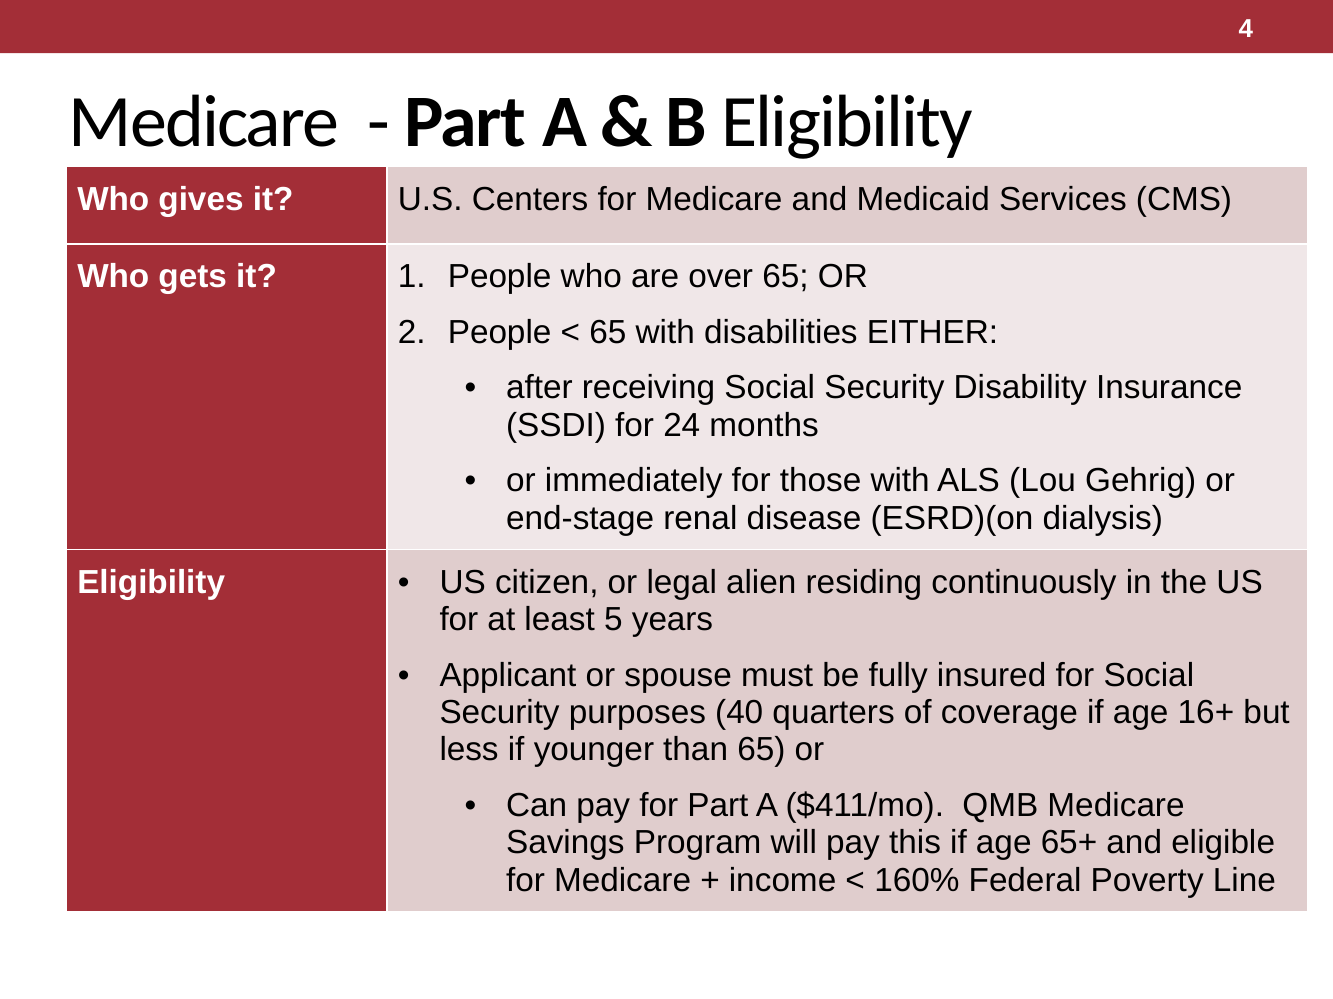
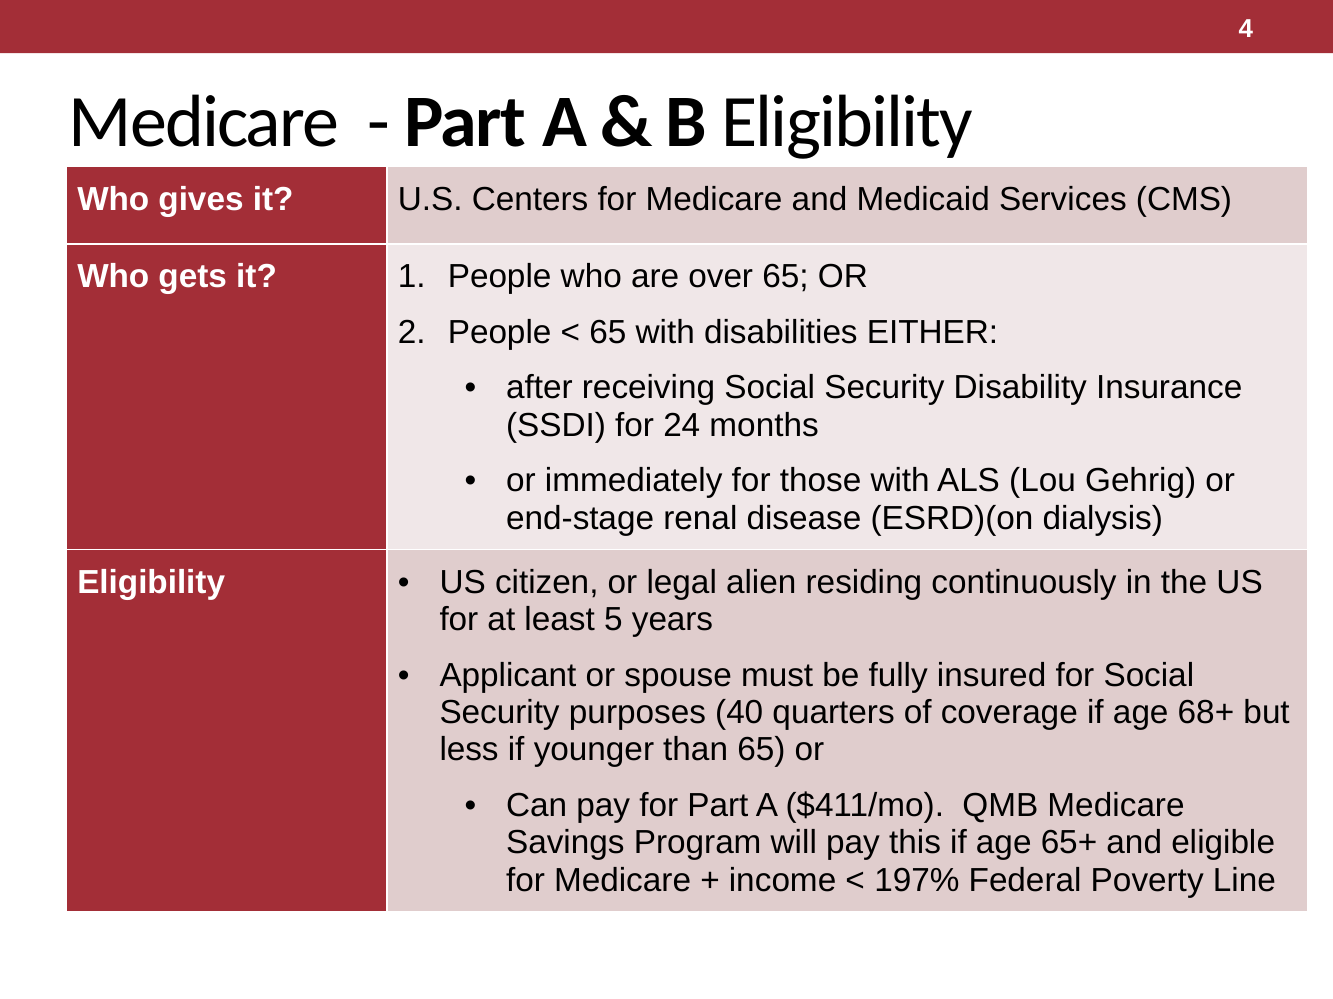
16+: 16+ -> 68+
160%: 160% -> 197%
